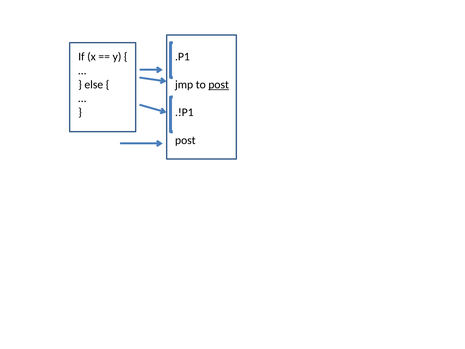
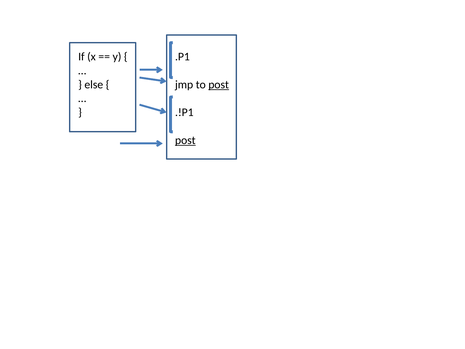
post at (185, 140) underline: none -> present
